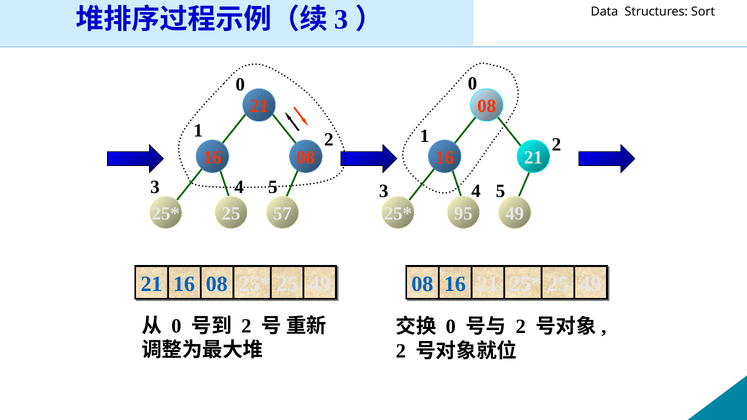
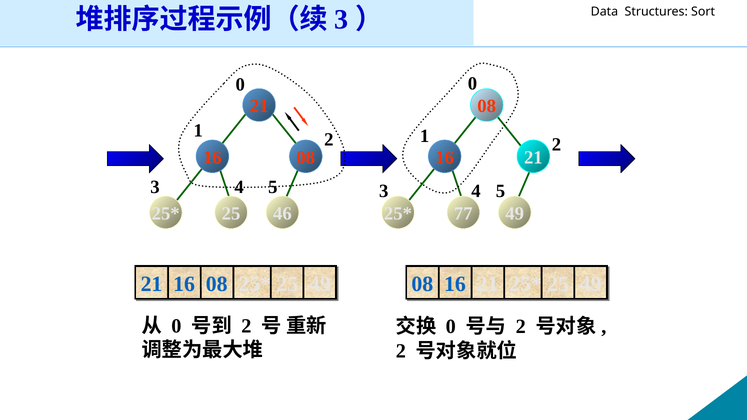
57: 57 -> 46
95: 95 -> 77
